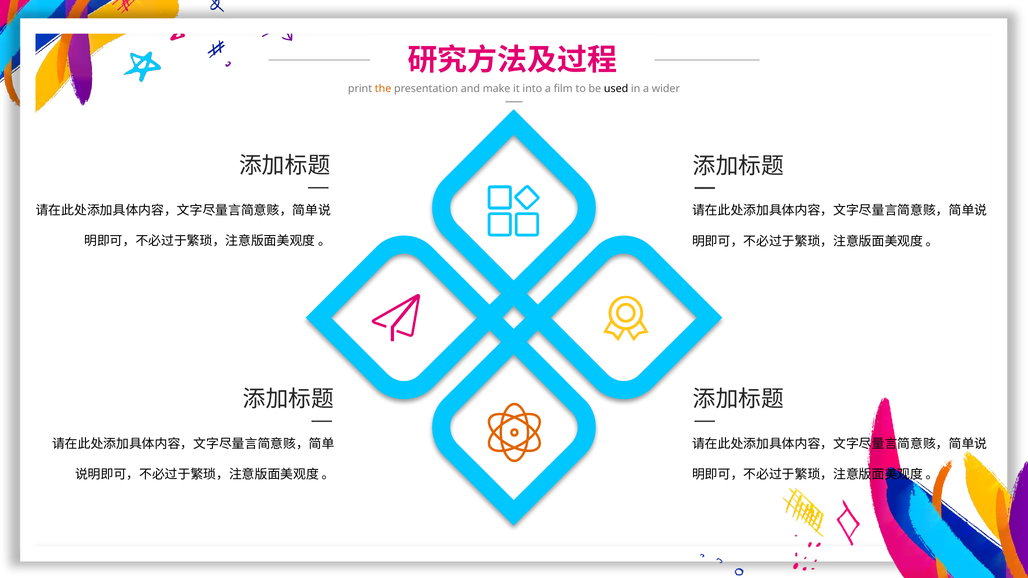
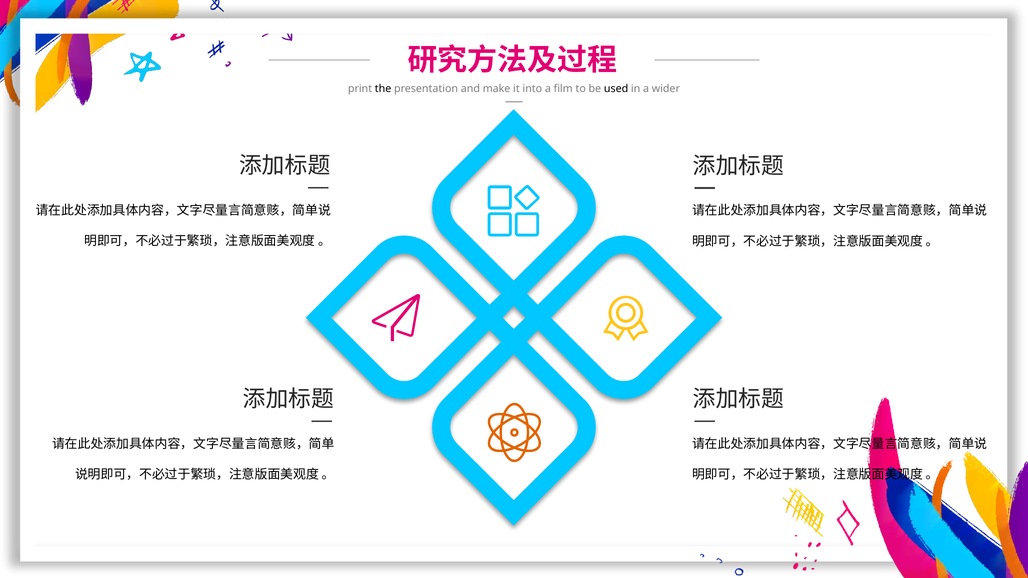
the colour: orange -> black
